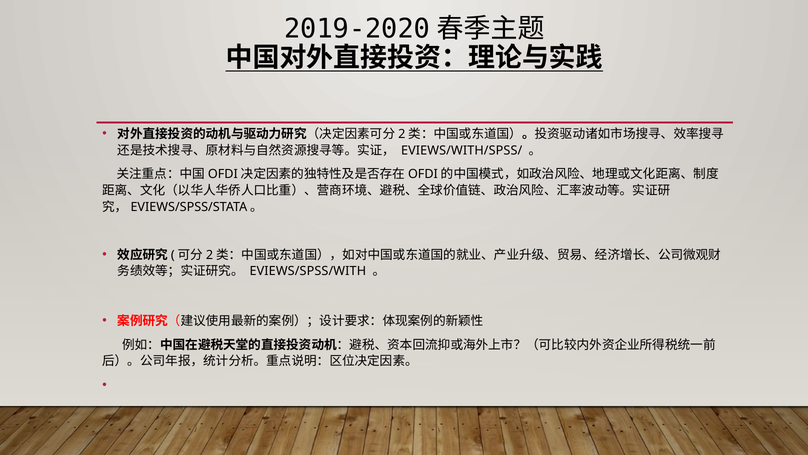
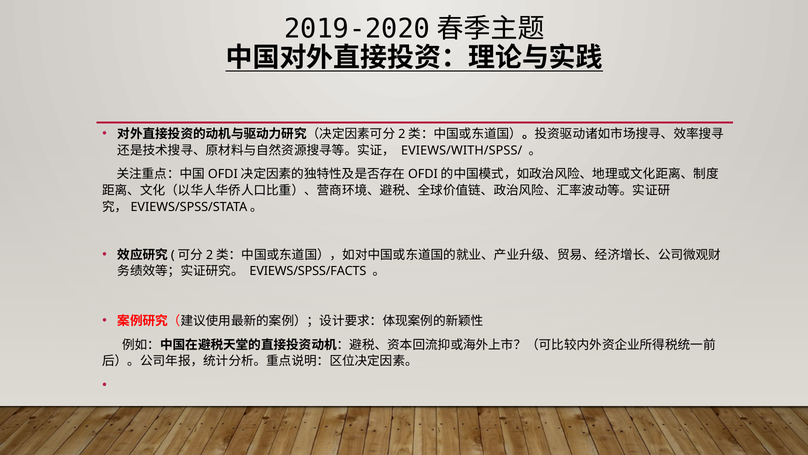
EVIEWS/SPSS/WITH: EVIEWS/SPSS/WITH -> EVIEWS/SPSS/FACTS
